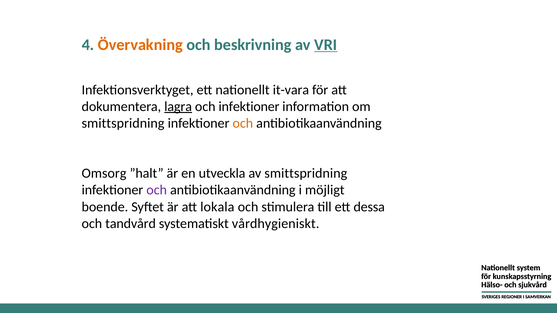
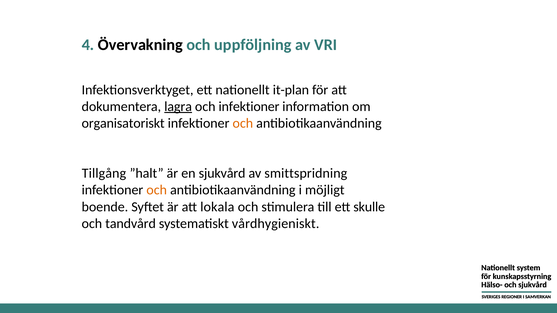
Övervakning colour: orange -> black
beskrivning: beskrivning -> uppföljning
VRI underline: present -> none
it-vara: it-vara -> it-plan
smittspridning at (123, 123): smittspridning -> organisatoriskt
Omsorg: Omsorg -> Tillgång
en utveckla: utveckla -> sjukvård
och at (157, 190) colour: purple -> orange
dessa: dessa -> skulle
